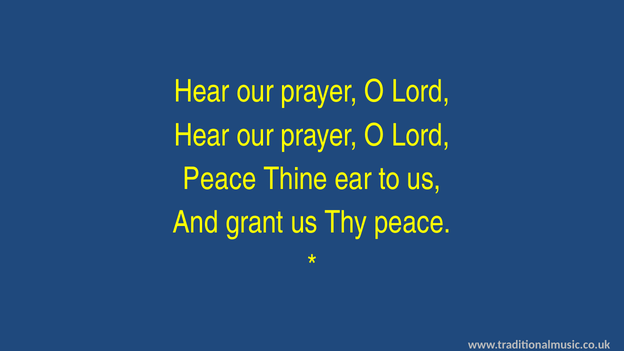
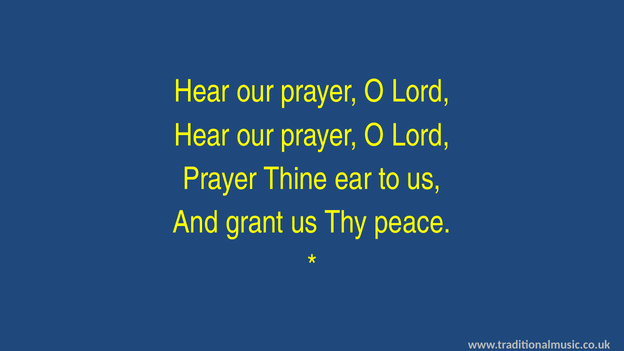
Peace at (220, 179): Peace -> Prayer
